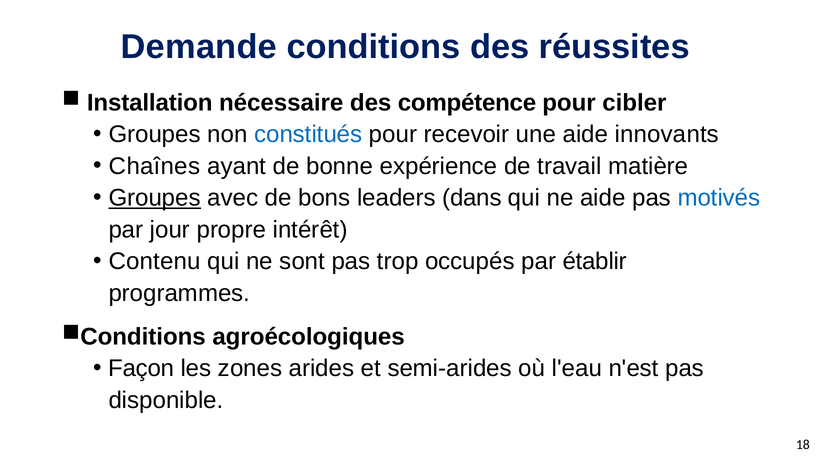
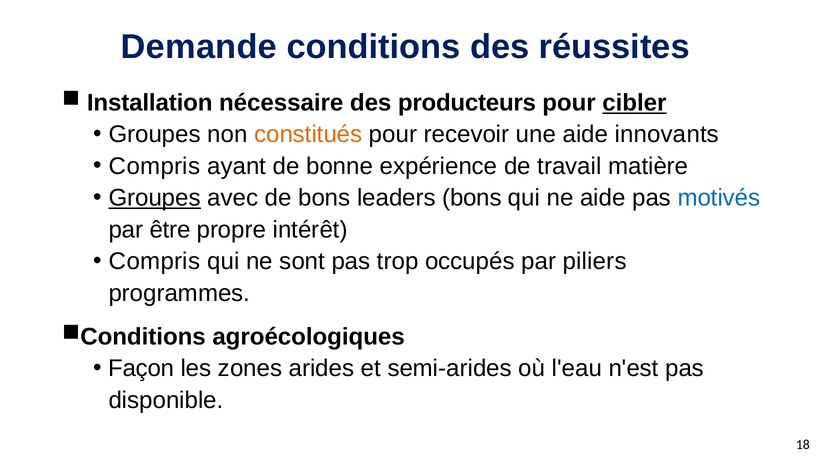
compétence: compétence -> producteurs
cibler underline: none -> present
constitués colour: blue -> orange
Chaînes at (155, 166): Chaînes -> Compris
leaders dans: dans -> bons
jour: jour -> être
Contenu at (155, 262): Contenu -> Compris
établir: établir -> piliers
